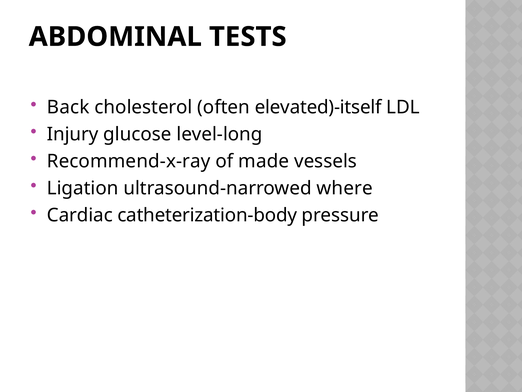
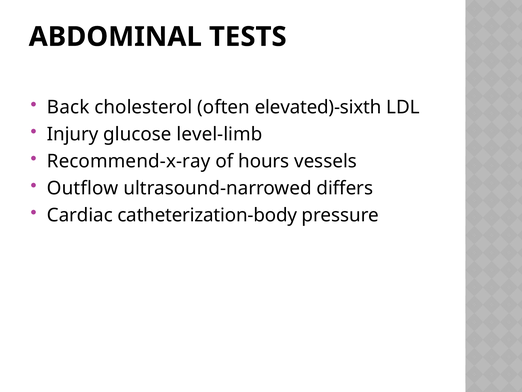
elevated)-itself: elevated)-itself -> elevated)-sixth
level-long: level-long -> level-limb
made: made -> hours
Ligation: Ligation -> Outflow
where: where -> differs
